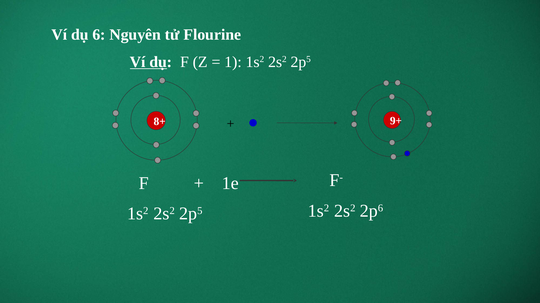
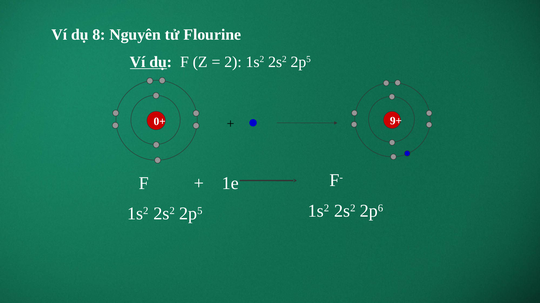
6: 6 -> 8
1: 1 -> 2
8+: 8+ -> 0+
